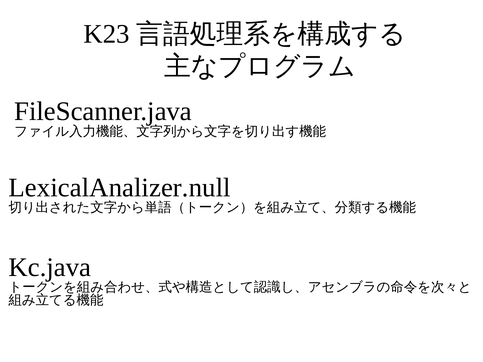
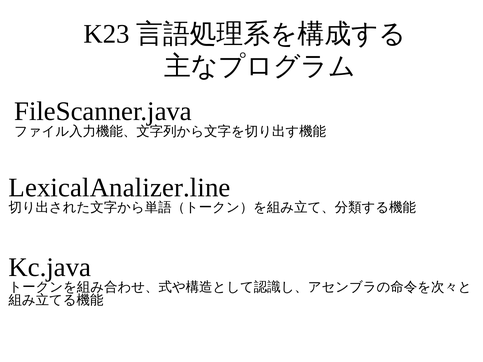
LexicalAnalizer.null: LexicalAnalizer.null -> LexicalAnalizer.line
